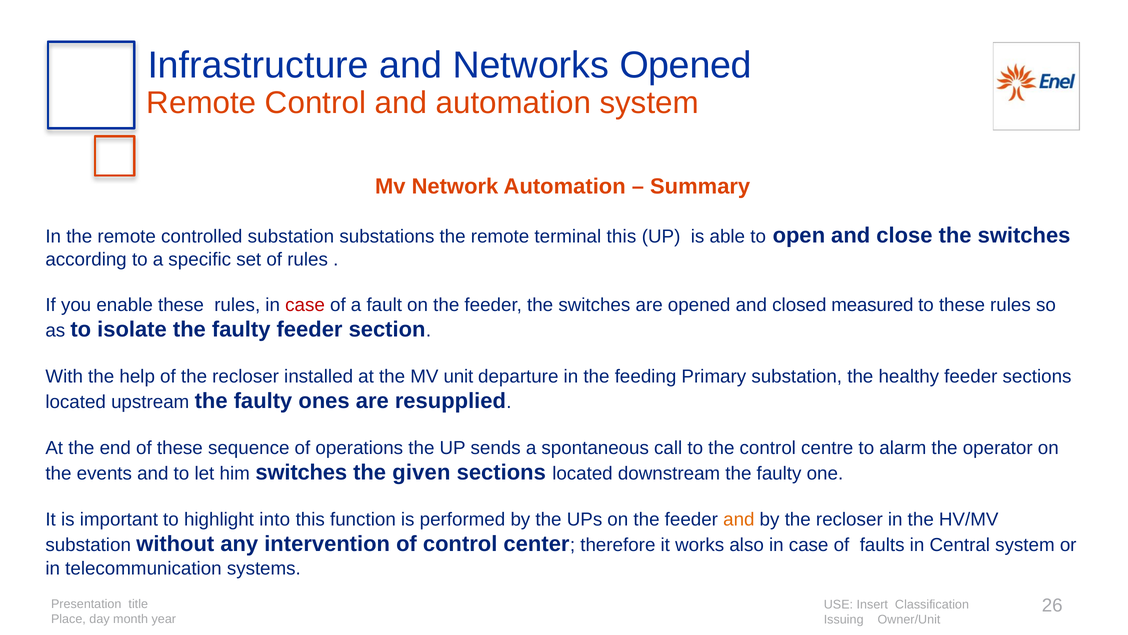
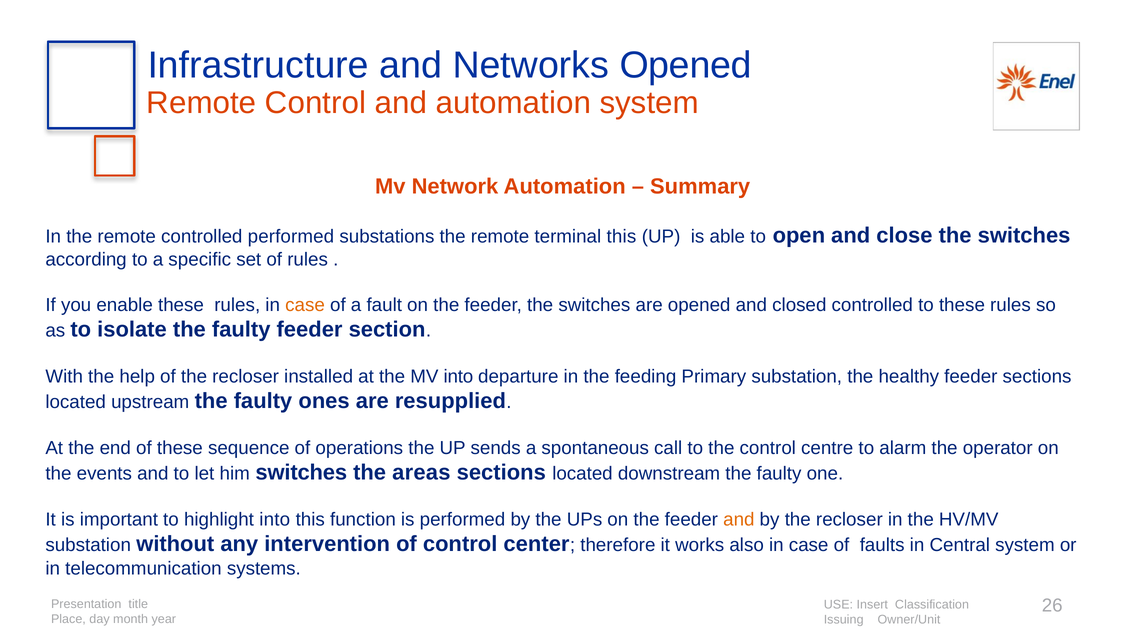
controlled substation: substation -> performed
case at (305, 305) colour: red -> orange
closed measured: measured -> controlled
MV unit: unit -> into
given: given -> areas
